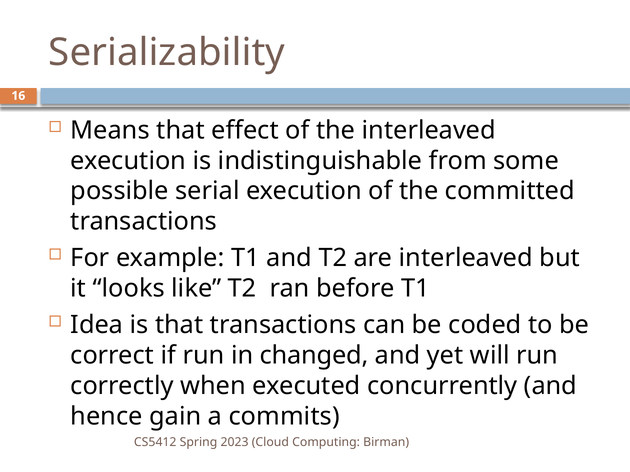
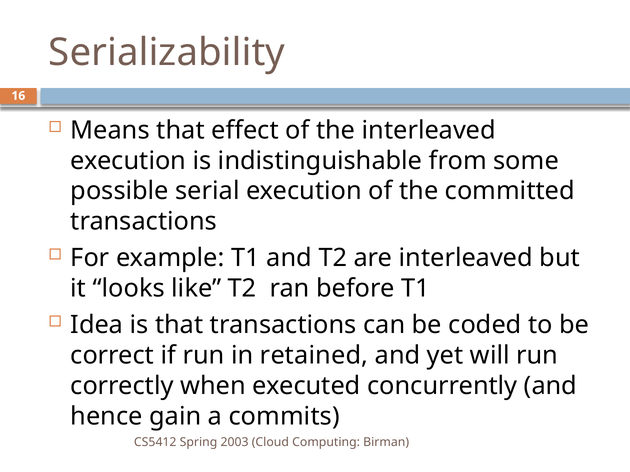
changed: changed -> retained
2023: 2023 -> 2003
